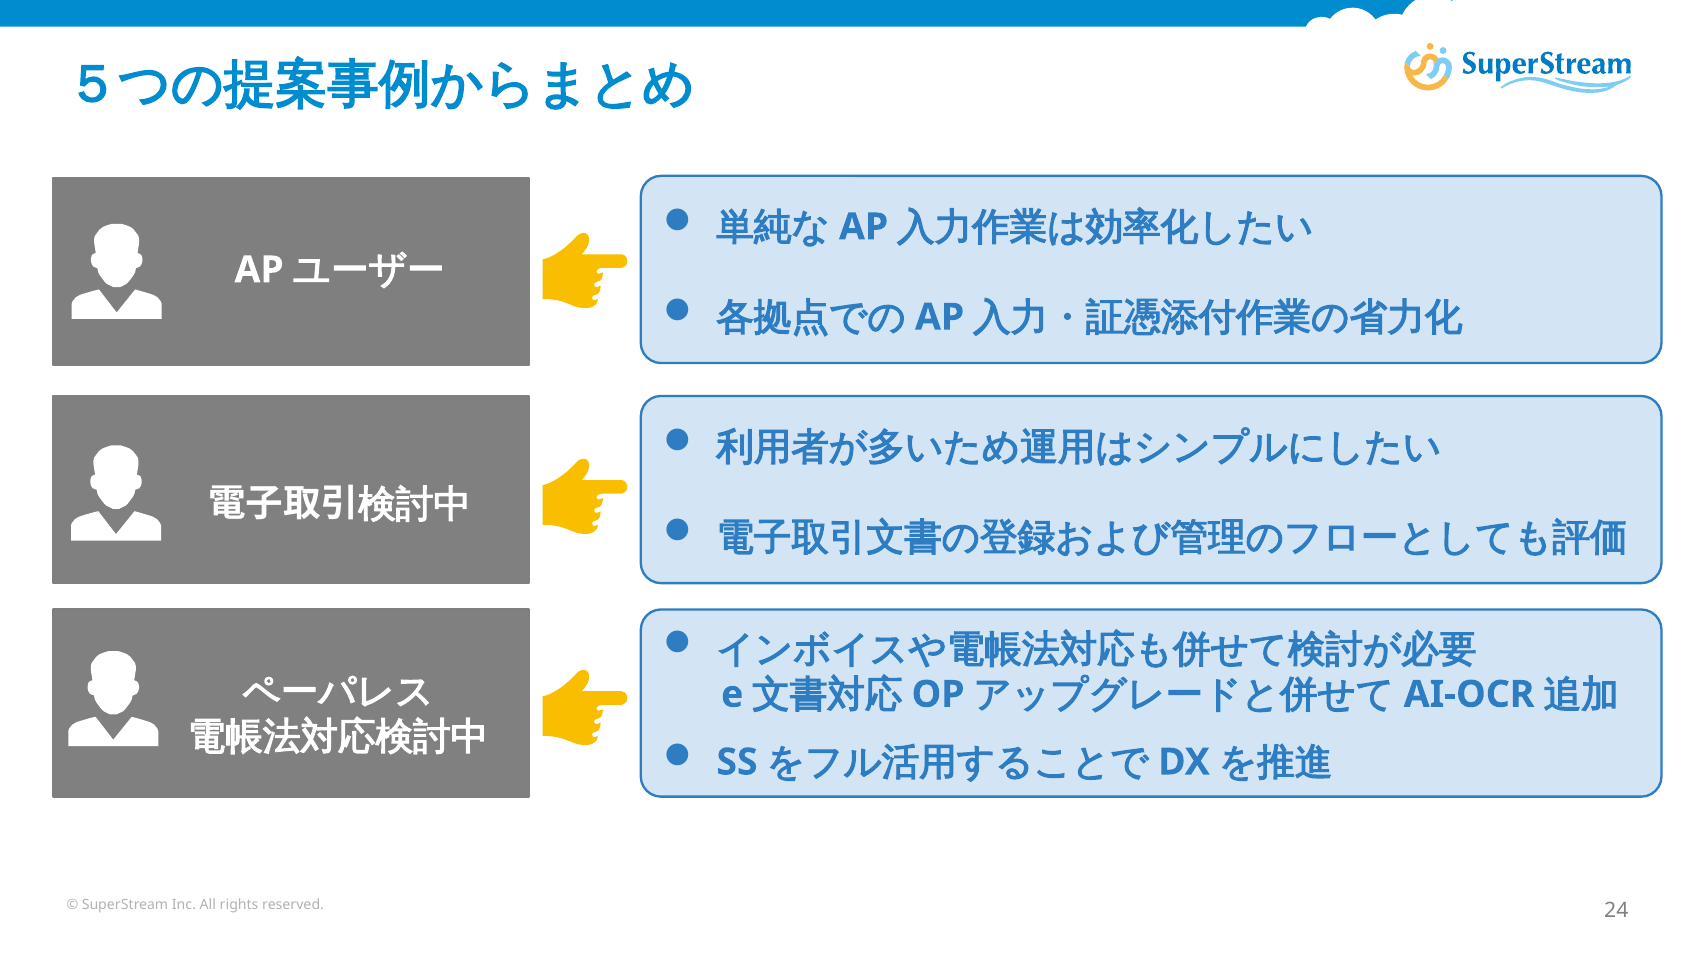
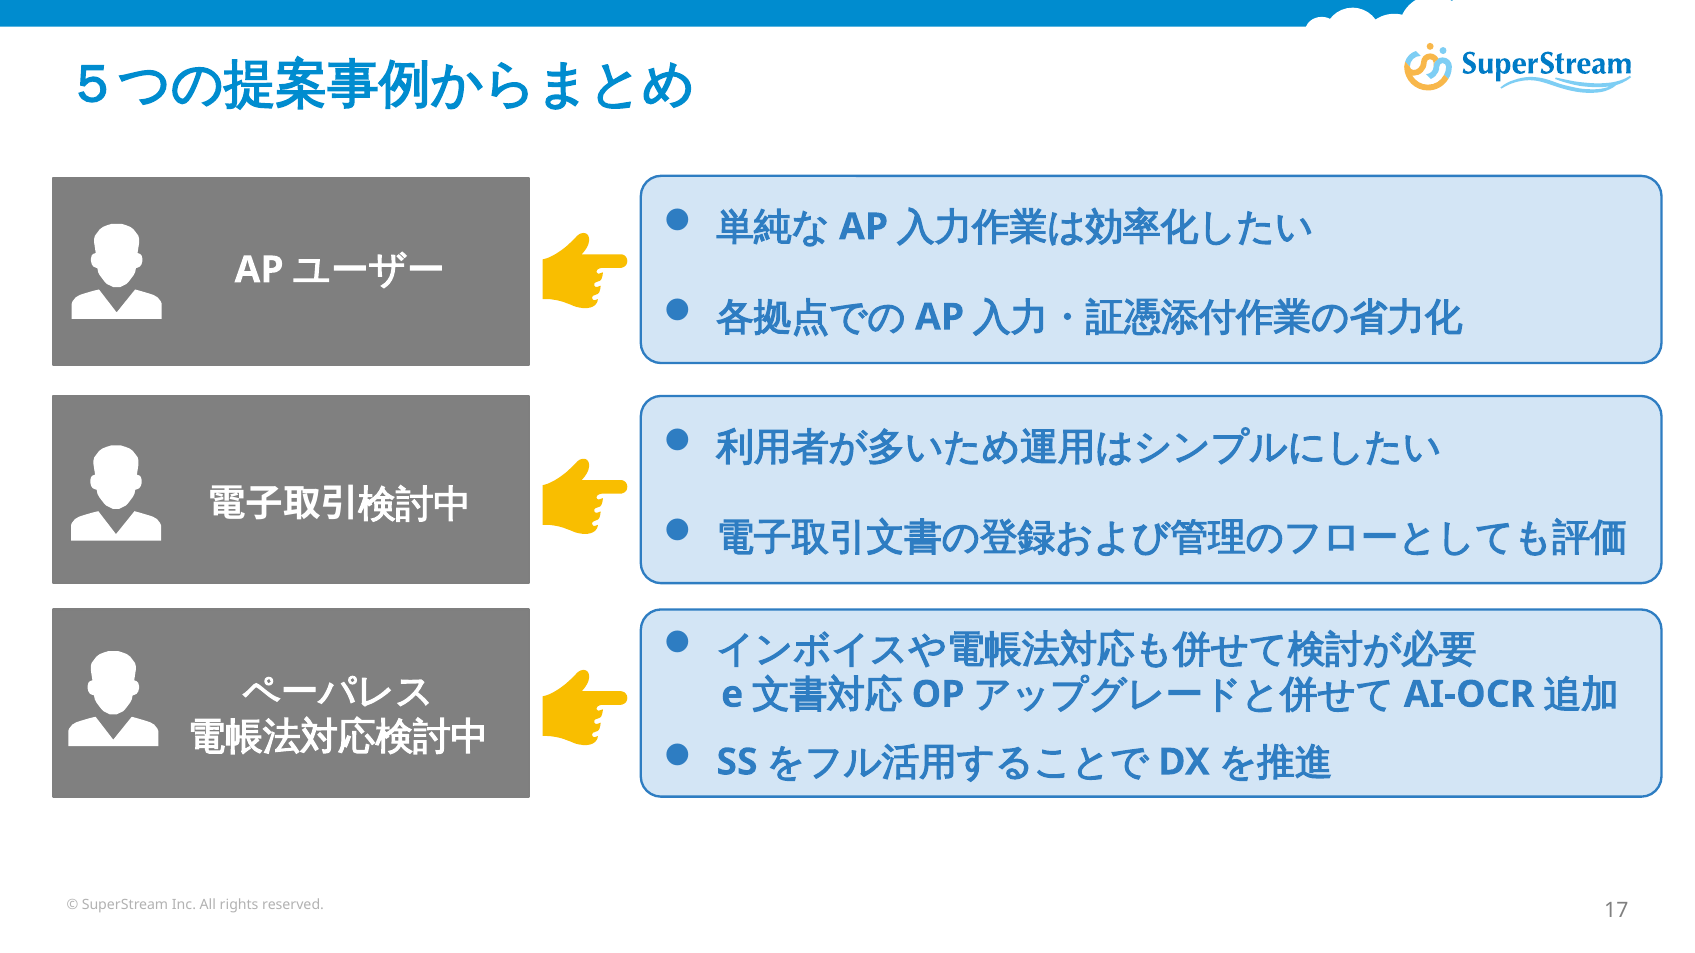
24: 24 -> 17
